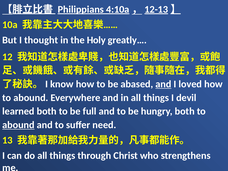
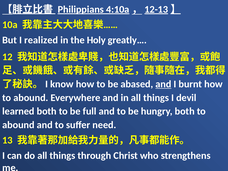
thought: thought -> realized
loved: loved -> burnt
abound at (18, 125) underline: present -> none
